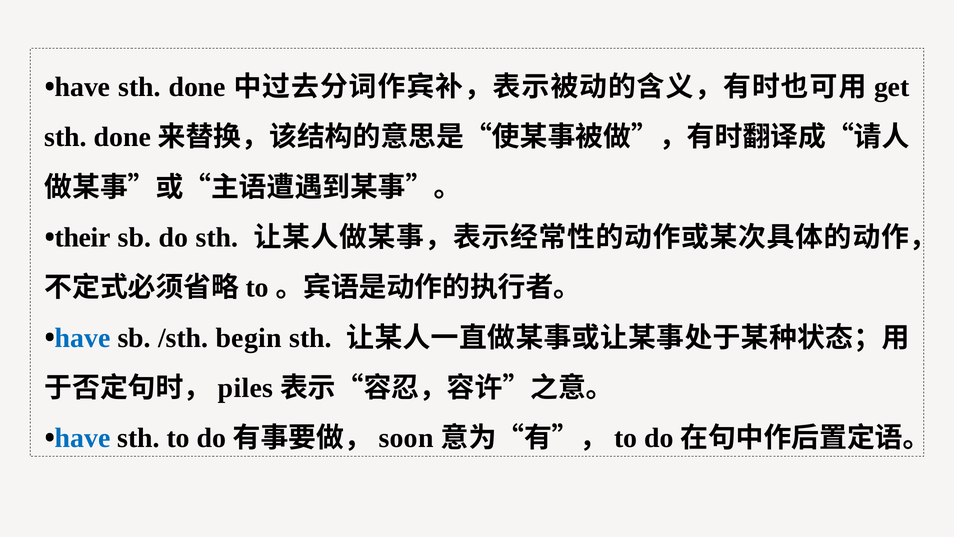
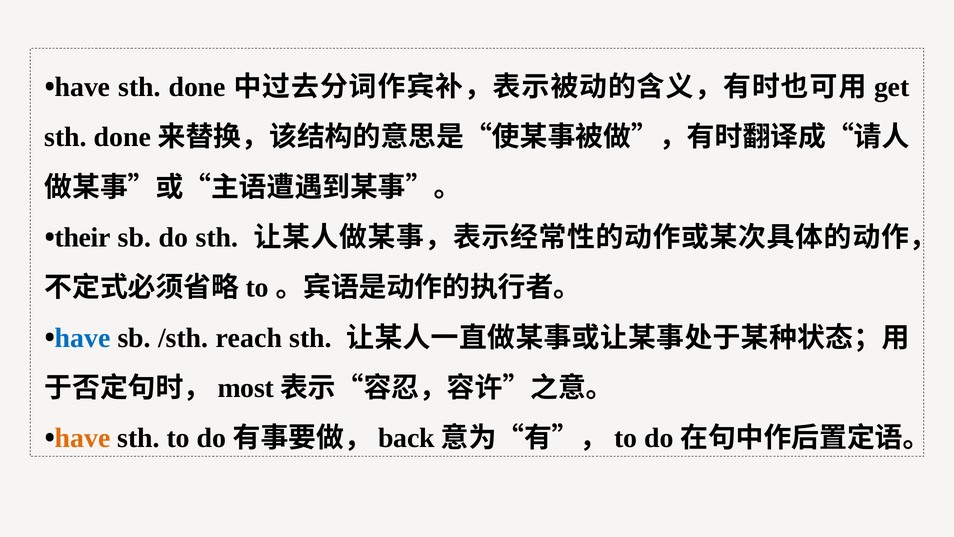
begin: begin -> reach
piles: piles -> most
have at (83, 438) colour: blue -> orange
soon: soon -> back
